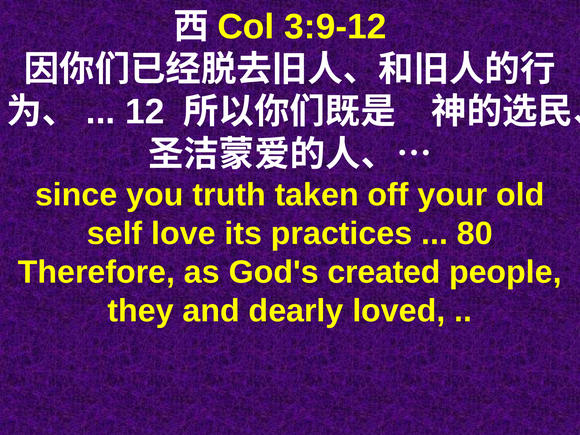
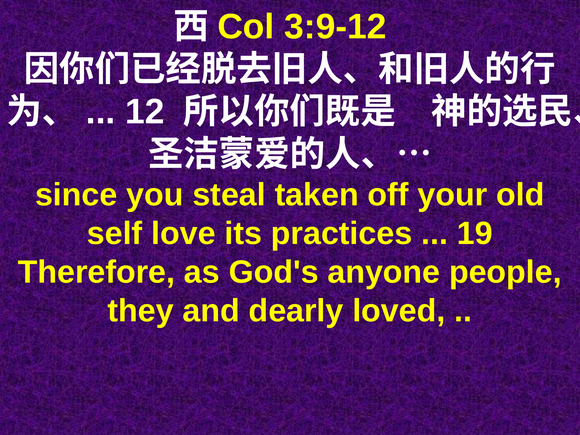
truth: truth -> steal
80: 80 -> 19
created: created -> anyone
